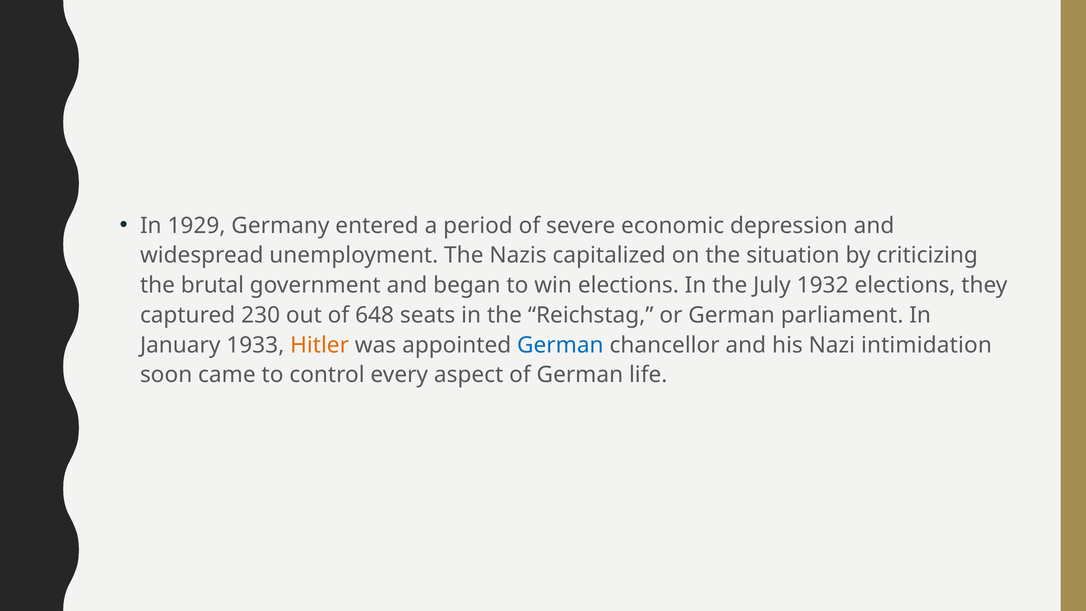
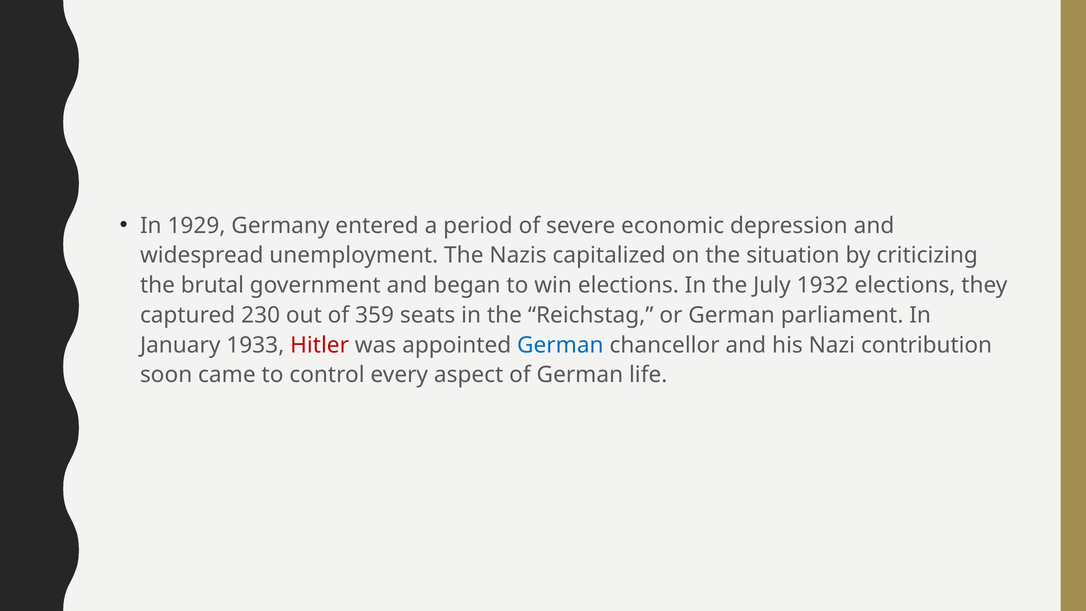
648: 648 -> 359
Hitler colour: orange -> red
intimidation: intimidation -> contribution
